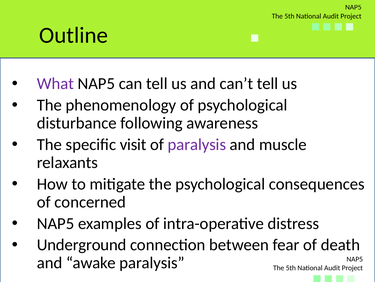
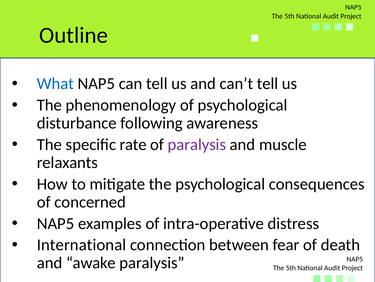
What colour: purple -> blue
visit: visit -> rate
Underground: Underground -> International
